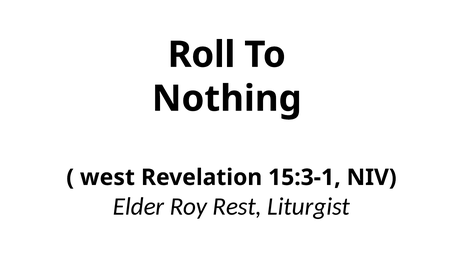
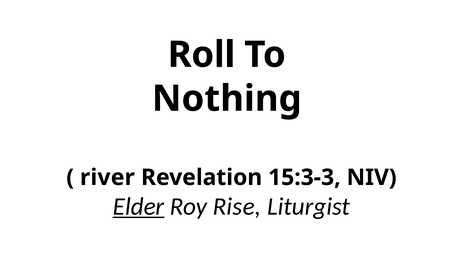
west: west -> river
15:3-1: 15:3-1 -> 15:3-3
Elder underline: none -> present
Rest: Rest -> Rise
